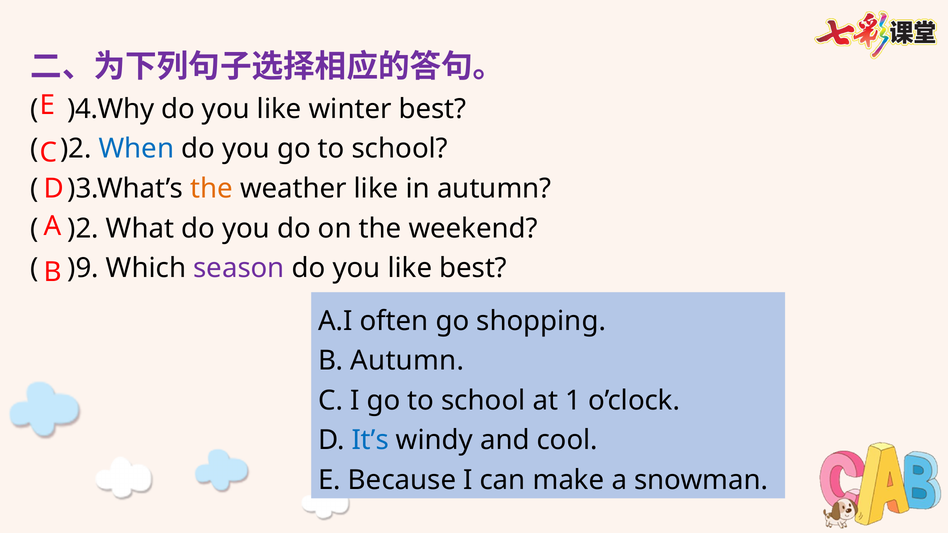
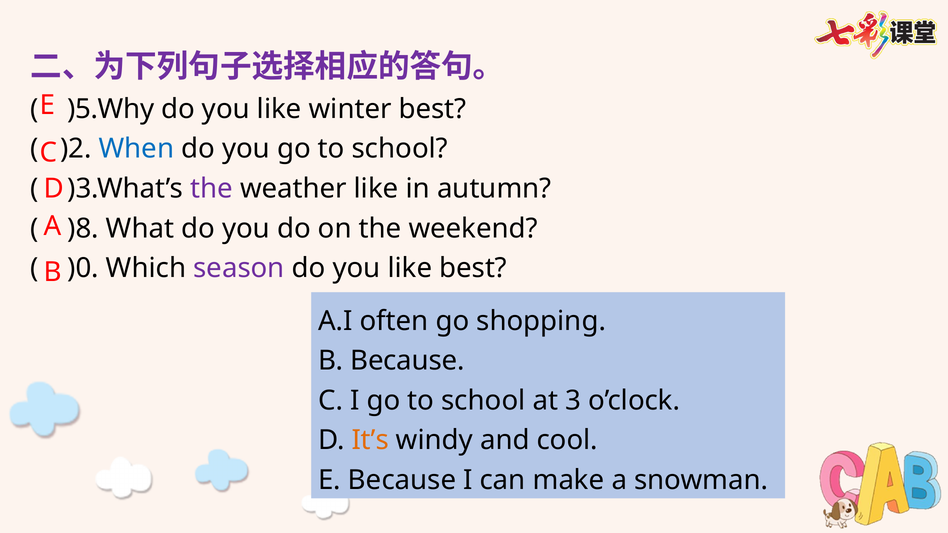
)4.Why: )4.Why -> )5.Why
the at (212, 189) colour: orange -> purple
)2 at (83, 228): )2 -> )8
)9: )9 -> )0
B Autumn: Autumn -> Because
1: 1 -> 3
It’s colour: blue -> orange
